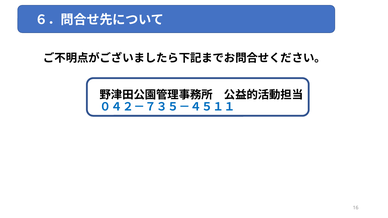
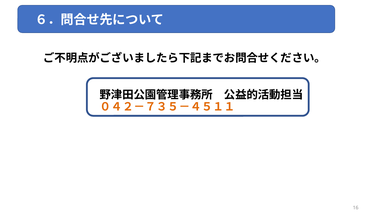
０４２－７３５－４５１１ colour: blue -> orange
